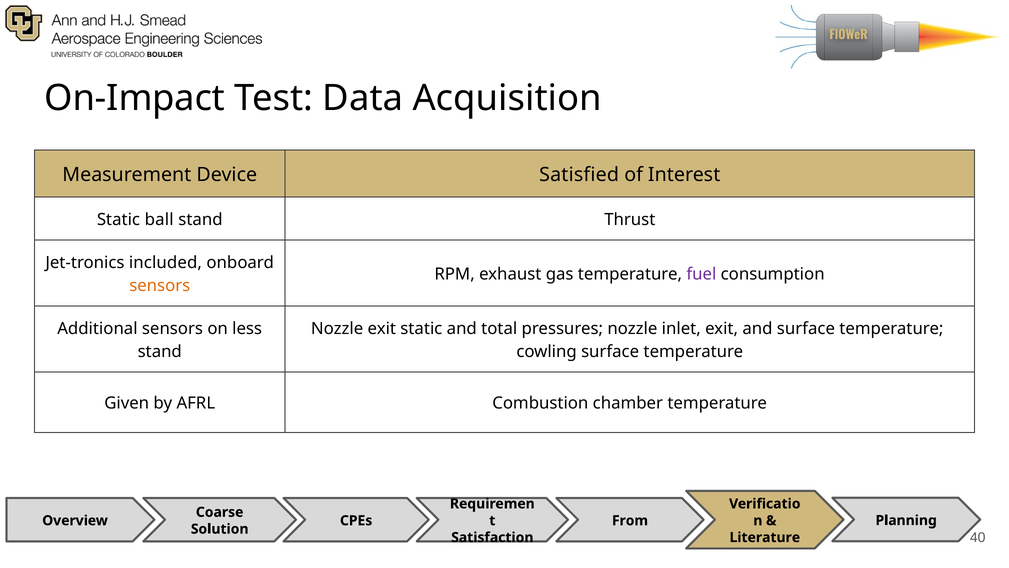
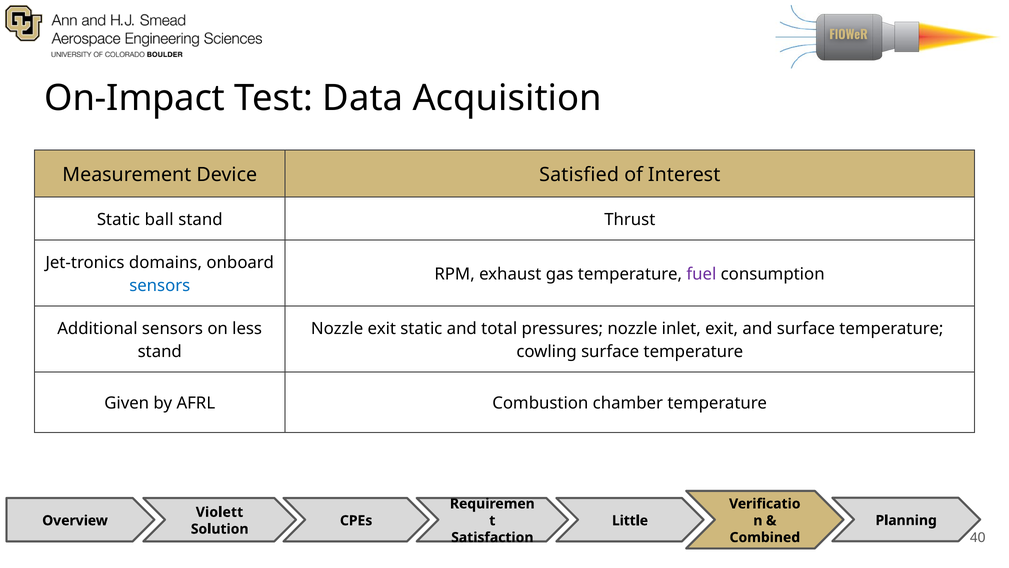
included: included -> domains
sensors at (160, 285) colour: orange -> blue
Coarse: Coarse -> Violett
From: From -> Little
Literature: Literature -> Combined
